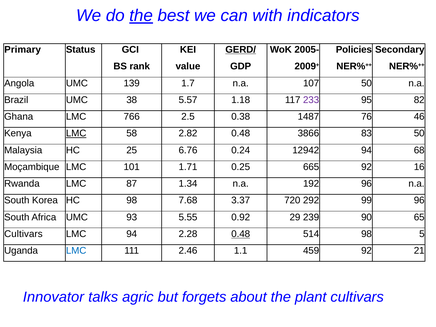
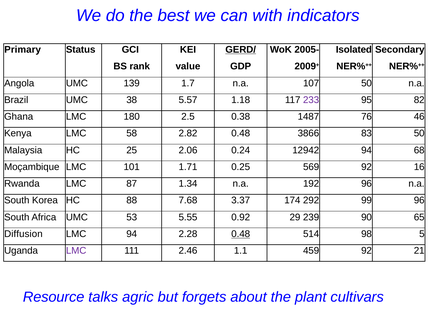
the at (141, 16) underline: present -> none
Policies: Policies -> Isolated
766: 766 -> 180
LMC at (76, 133) underline: present -> none
6.76: 6.76 -> 2.06
665: 665 -> 569
HC 98: 98 -> 88
720: 720 -> 174
93: 93 -> 53
Cultivars at (23, 234): Cultivars -> Diffusion
LMC at (76, 251) colour: blue -> purple
Innovator: Innovator -> Resource
